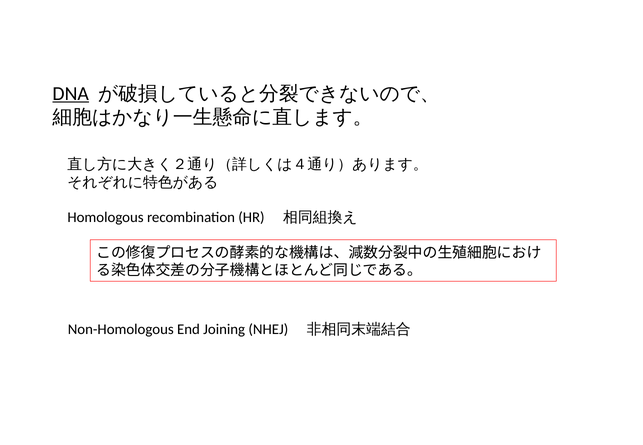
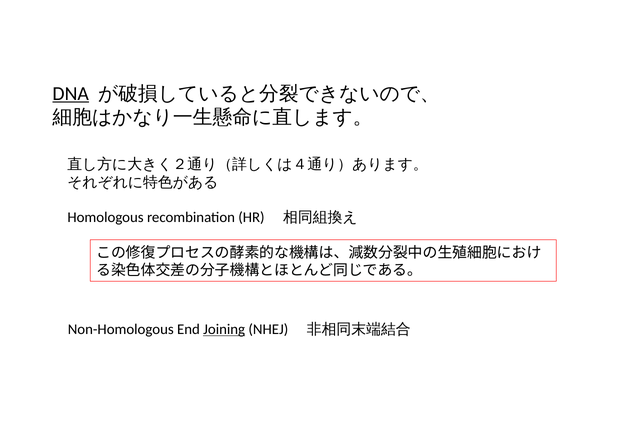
Joining underline: none -> present
